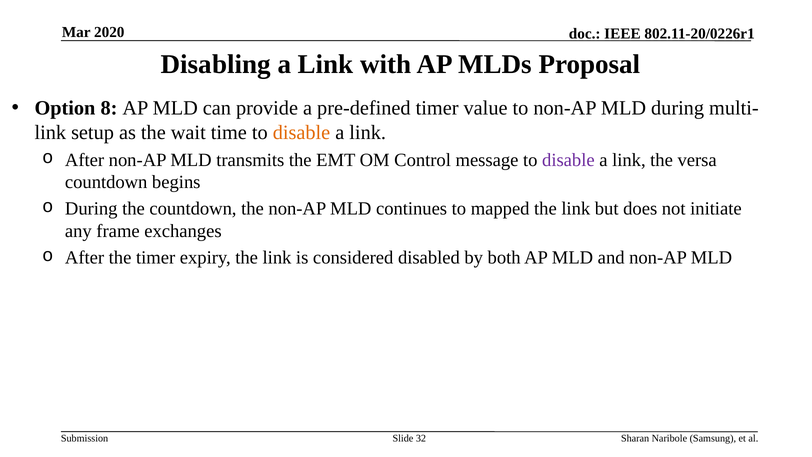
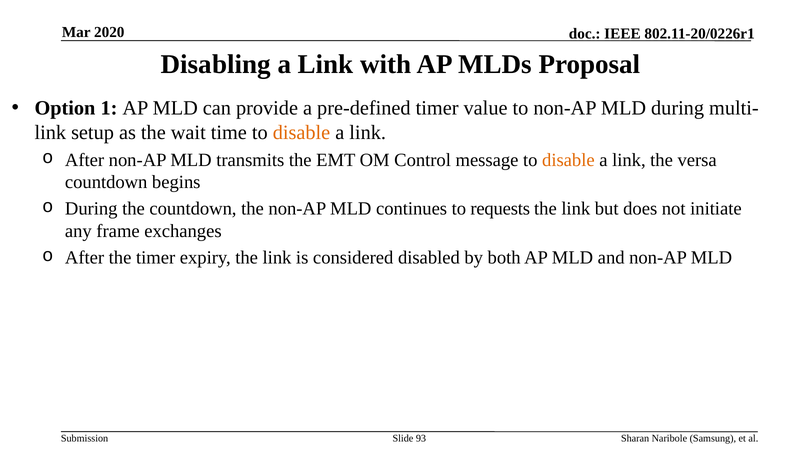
8: 8 -> 1
disable at (568, 160) colour: purple -> orange
mapped: mapped -> requests
32: 32 -> 93
